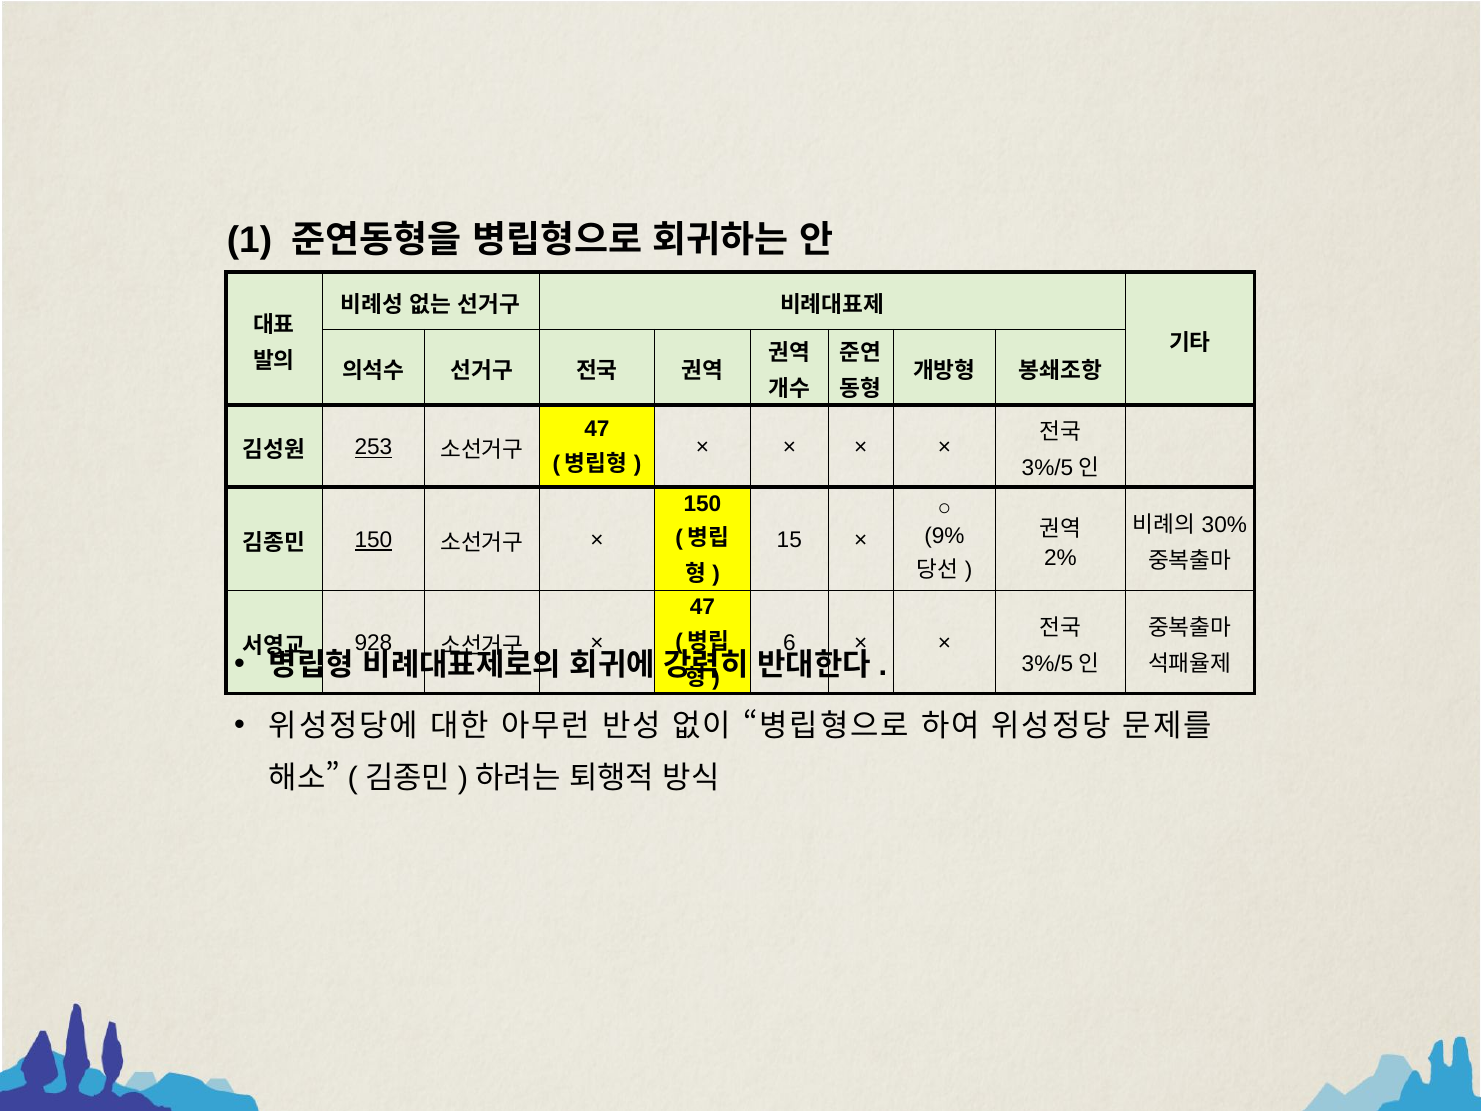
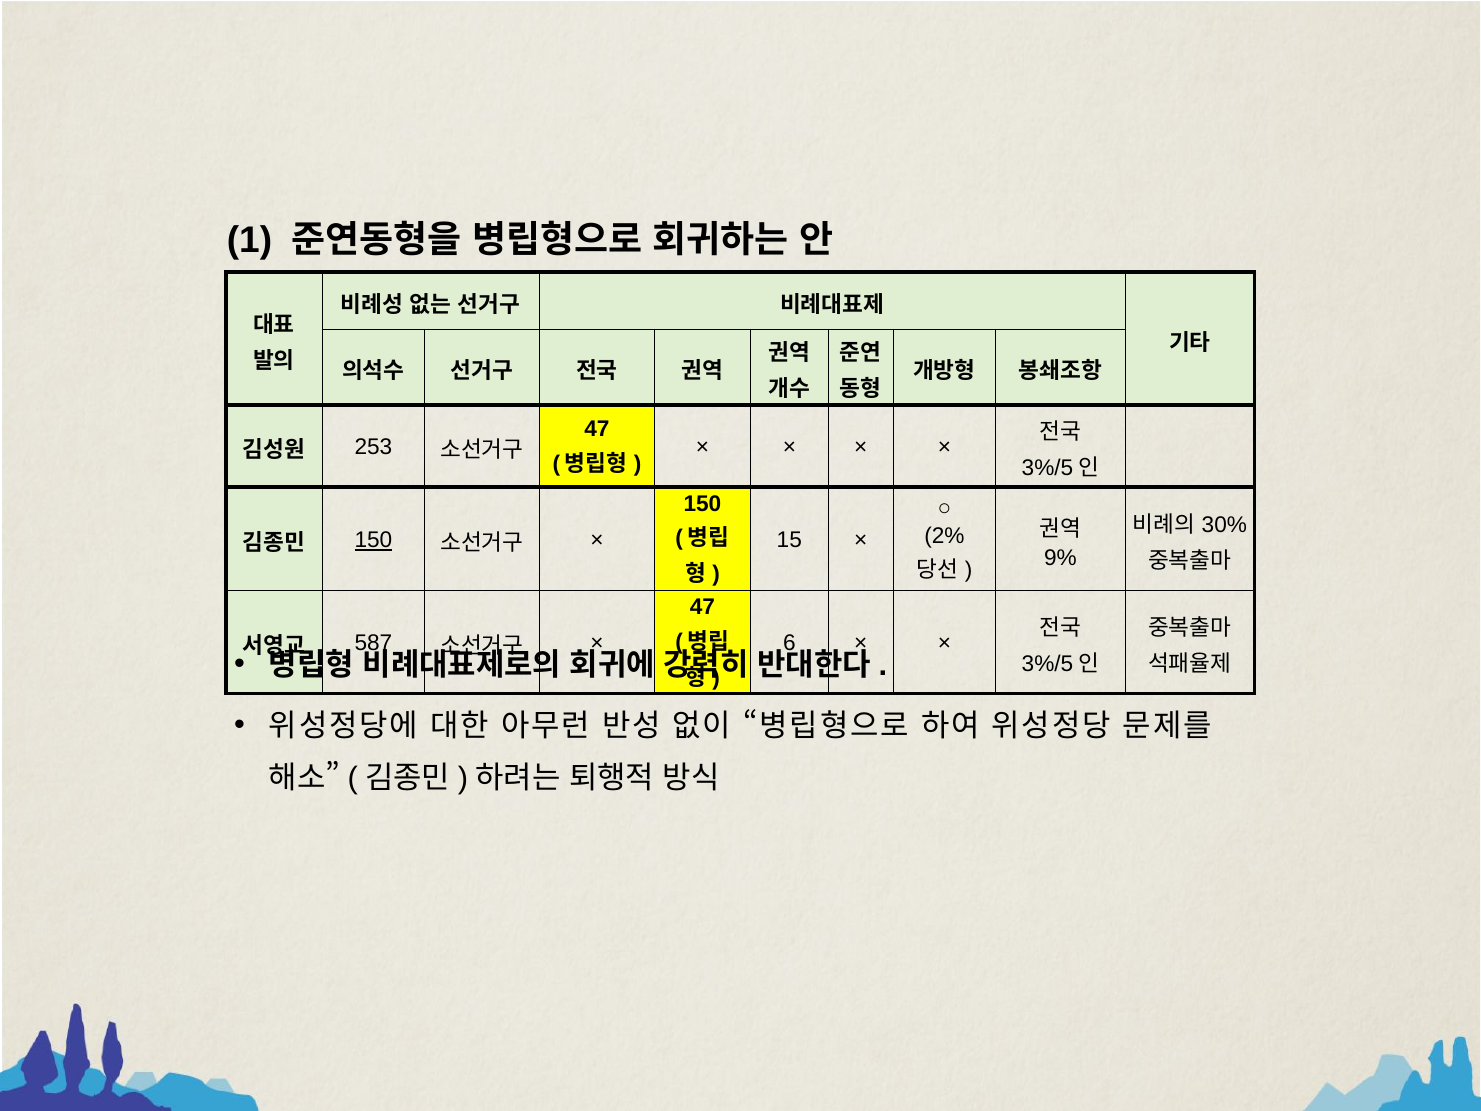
253 underline: present -> none
9%: 9% -> 2%
2%: 2% -> 9%
928: 928 -> 587
